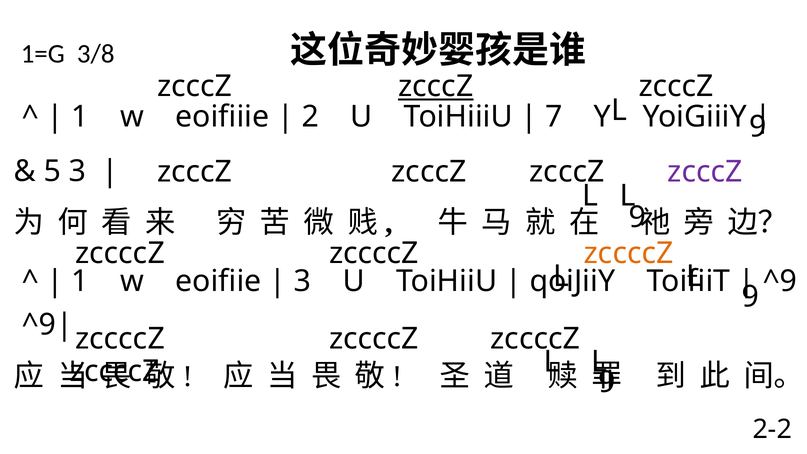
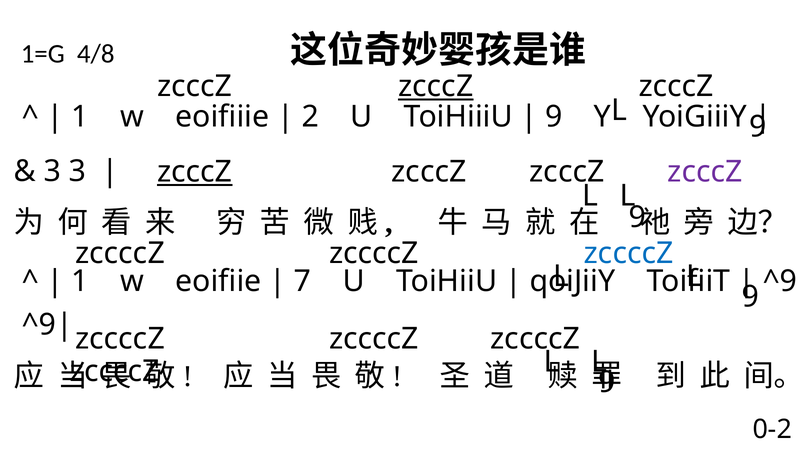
3/8: 3/8 -> 4/8
7 at (554, 117): 7 -> 9
5 at (52, 171): 5 -> 3
zcccZ at (195, 172) underline: none -> present
zccccZ at (629, 253) colour: orange -> blue
3 at (303, 281): 3 -> 7
2-2: 2-2 -> 0-2
